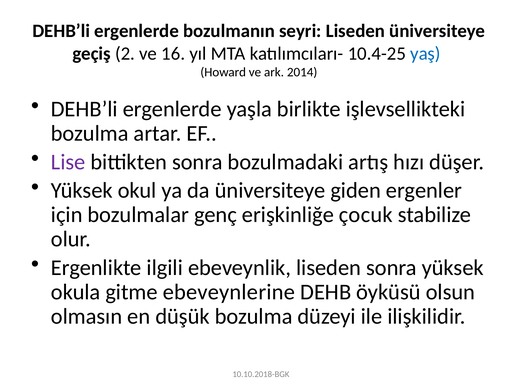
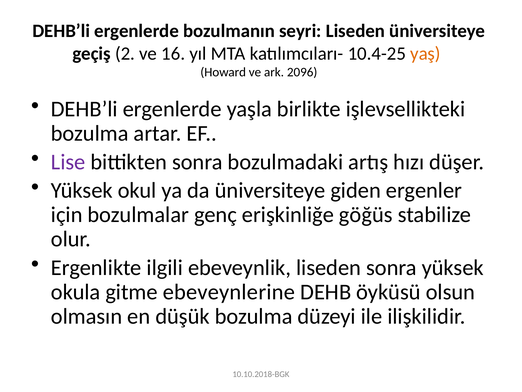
yaş colour: blue -> orange
2014: 2014 -> 2096
çocuk: çocuk -> göğüs
